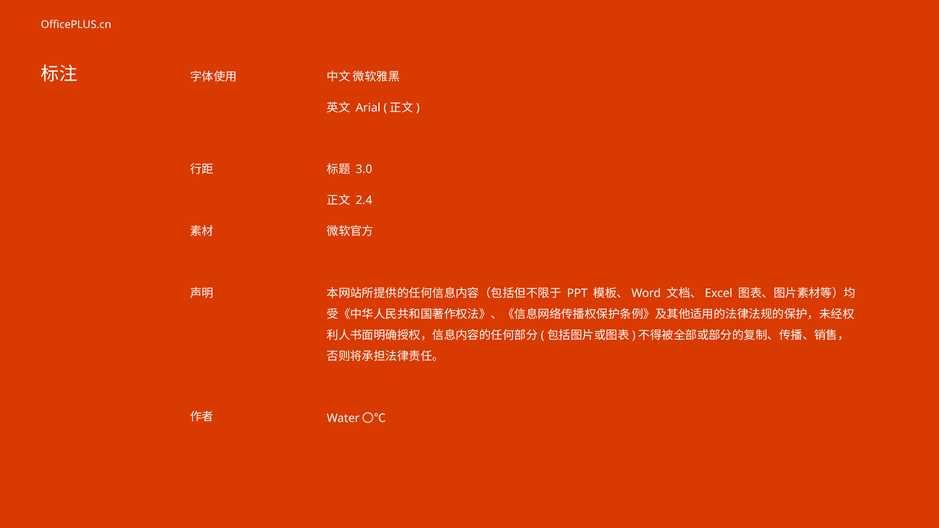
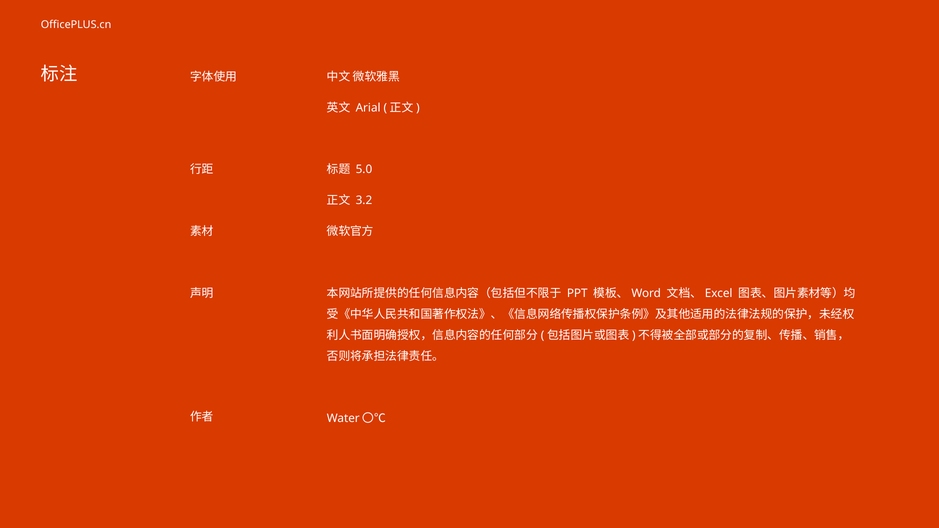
3.0: 3.0 -> 5.0
2.4: 2.4 -> 3.2
